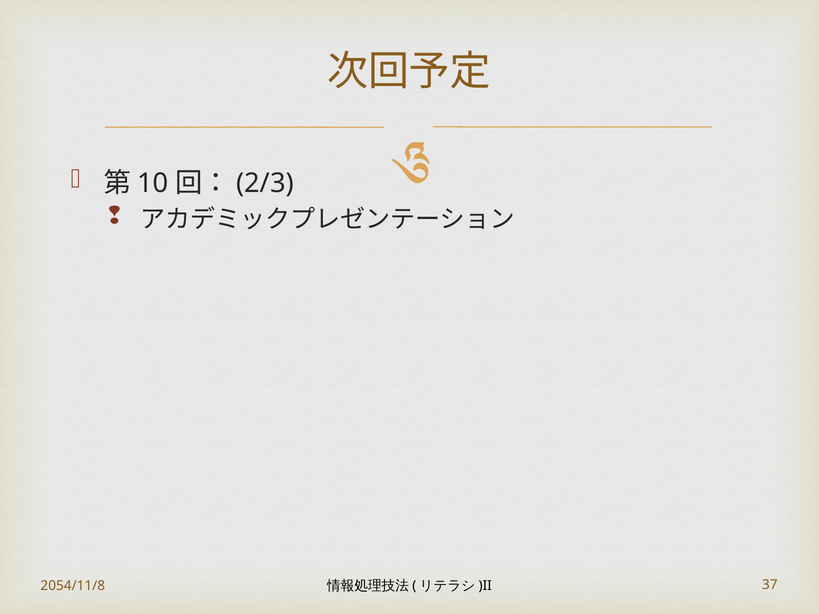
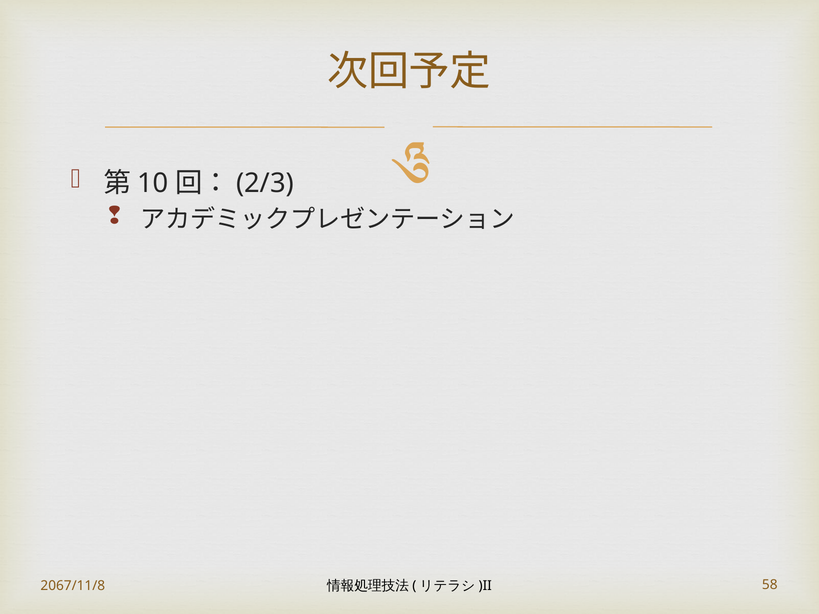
2054/11/8: 2054/11/8 -> 2067/11/8
37: 37 -> 58
